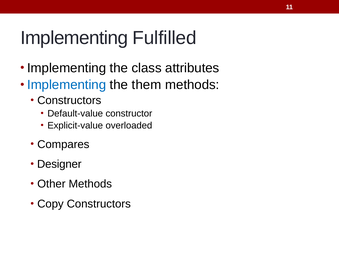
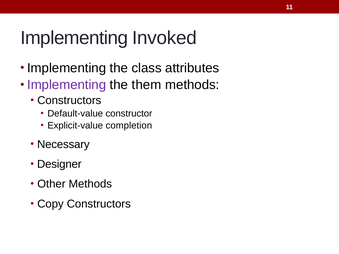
Fulfilled: Fulfilled -> Invoked
Implementing at (67, 85) colour: blue -> purple
overloaded: overloaded -> completion
Compares: Compares -> Necessary
